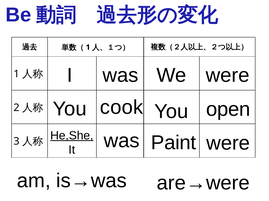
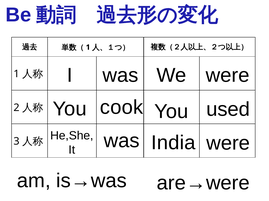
open: open -> used
He,She underline: present -> none
Paint: Paint -> India
